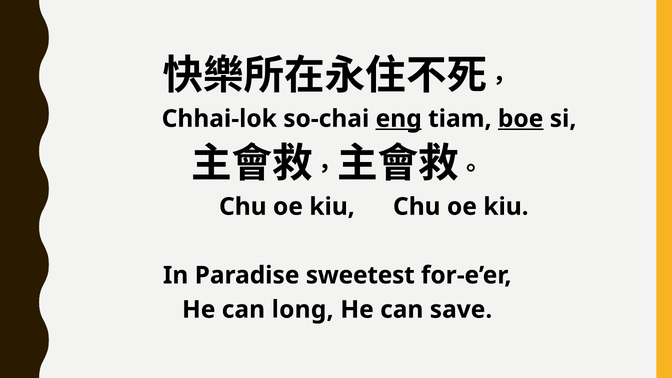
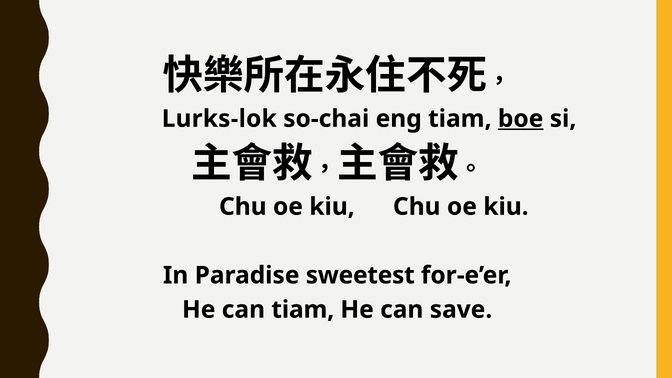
Chhai-lok: Chhai-lok -> Lurks-lok
eng underline: present -> none
can long: long -> tiam
